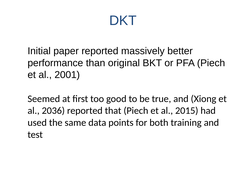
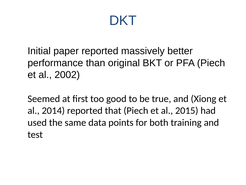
2001: 2001 -> 2002
2036: 2036 -> 2014
